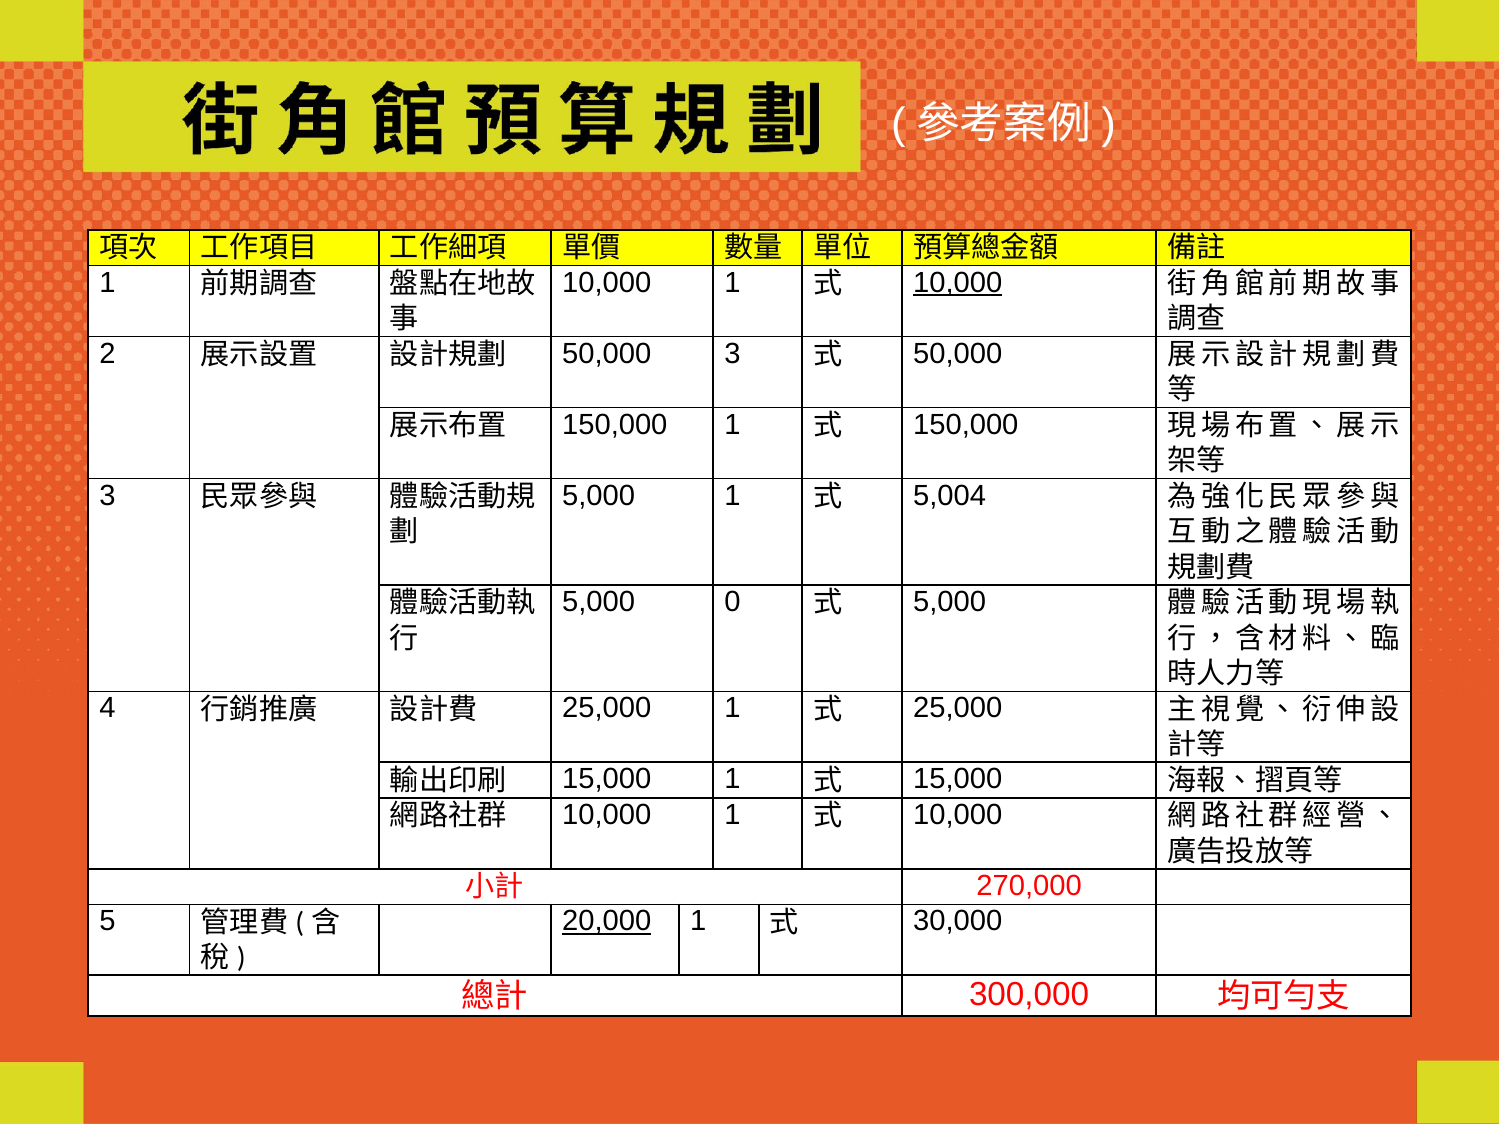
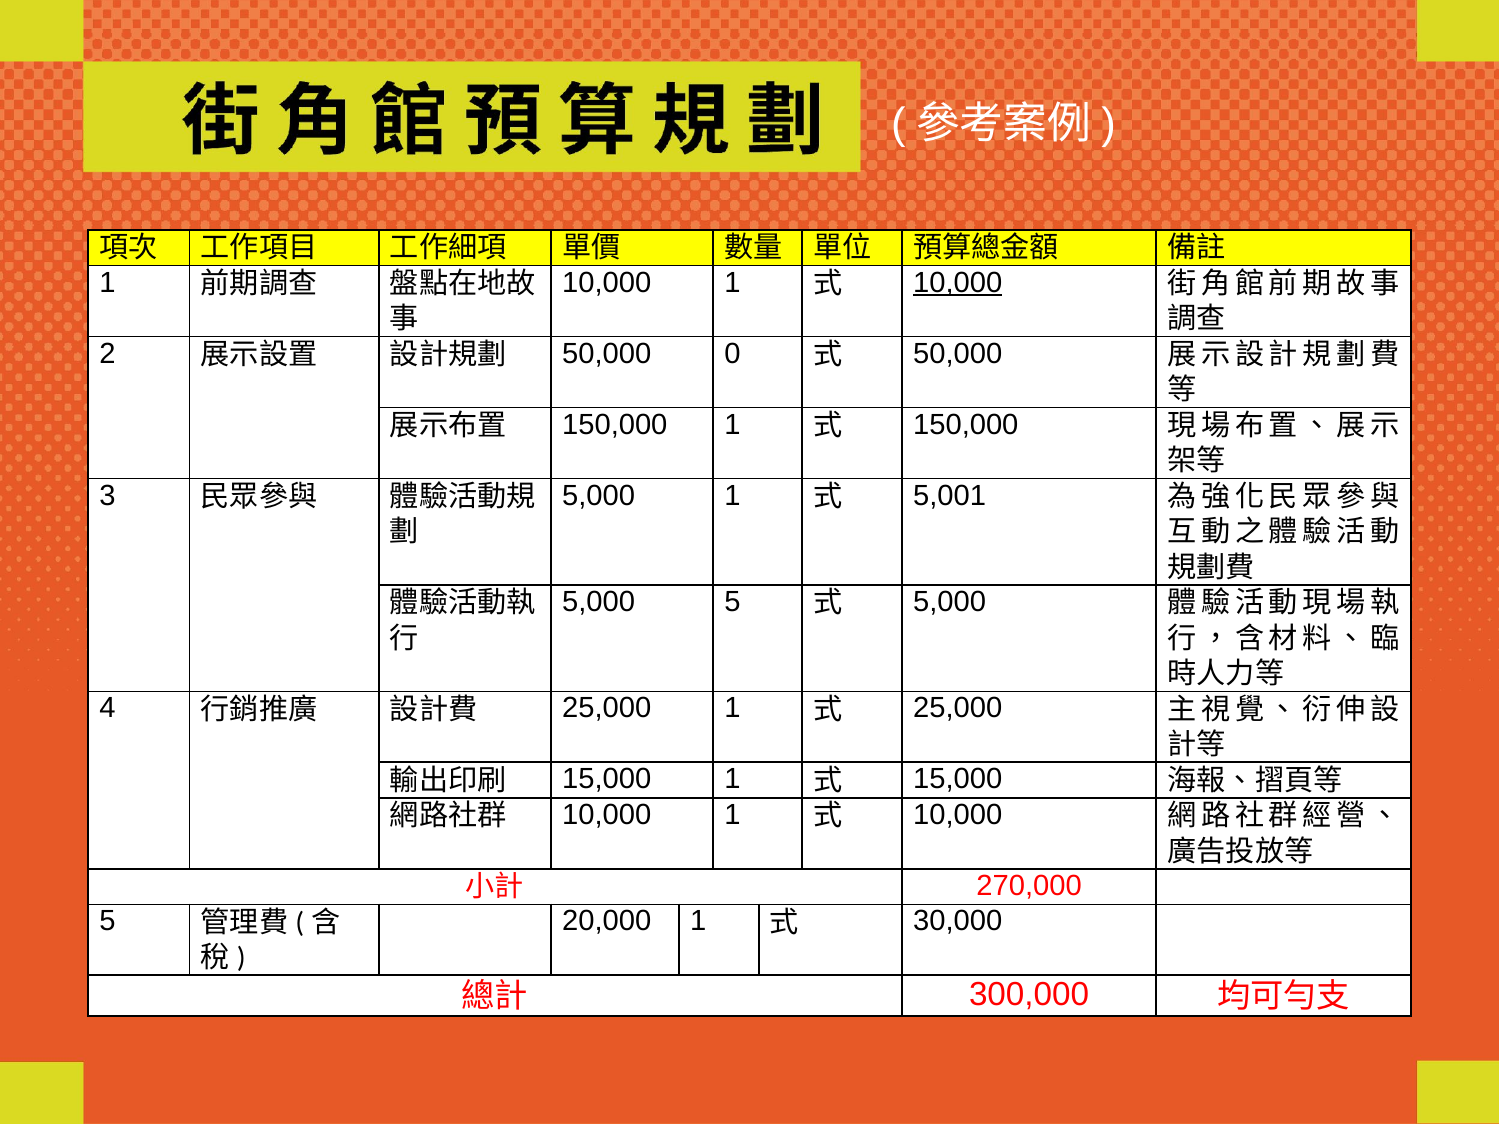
50,000 3: 3 -> 0
5,004: 5,004 -> 5,001
5,000 0: 0 -> 5
20,000 underline: present -> none
